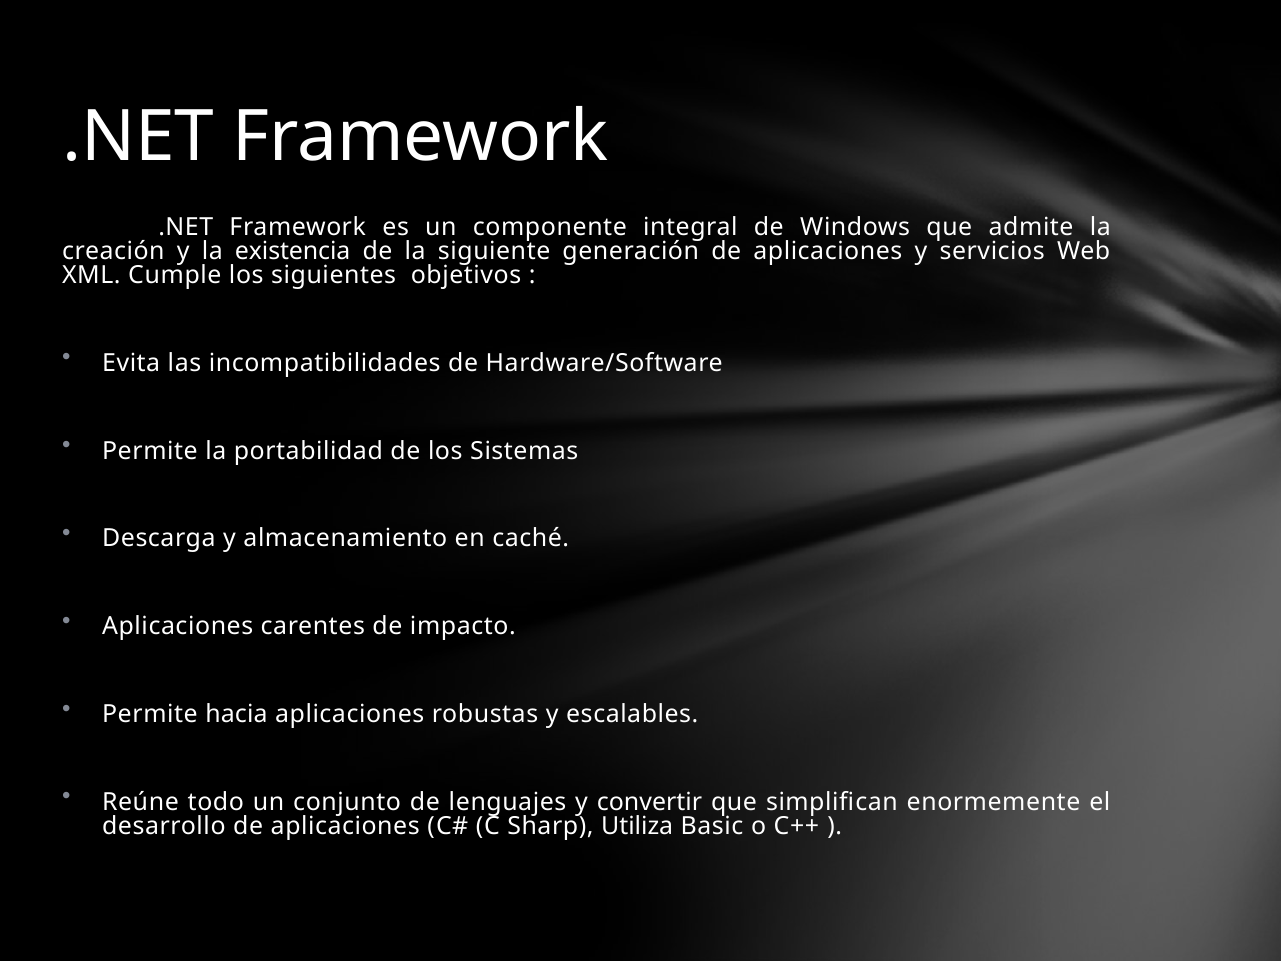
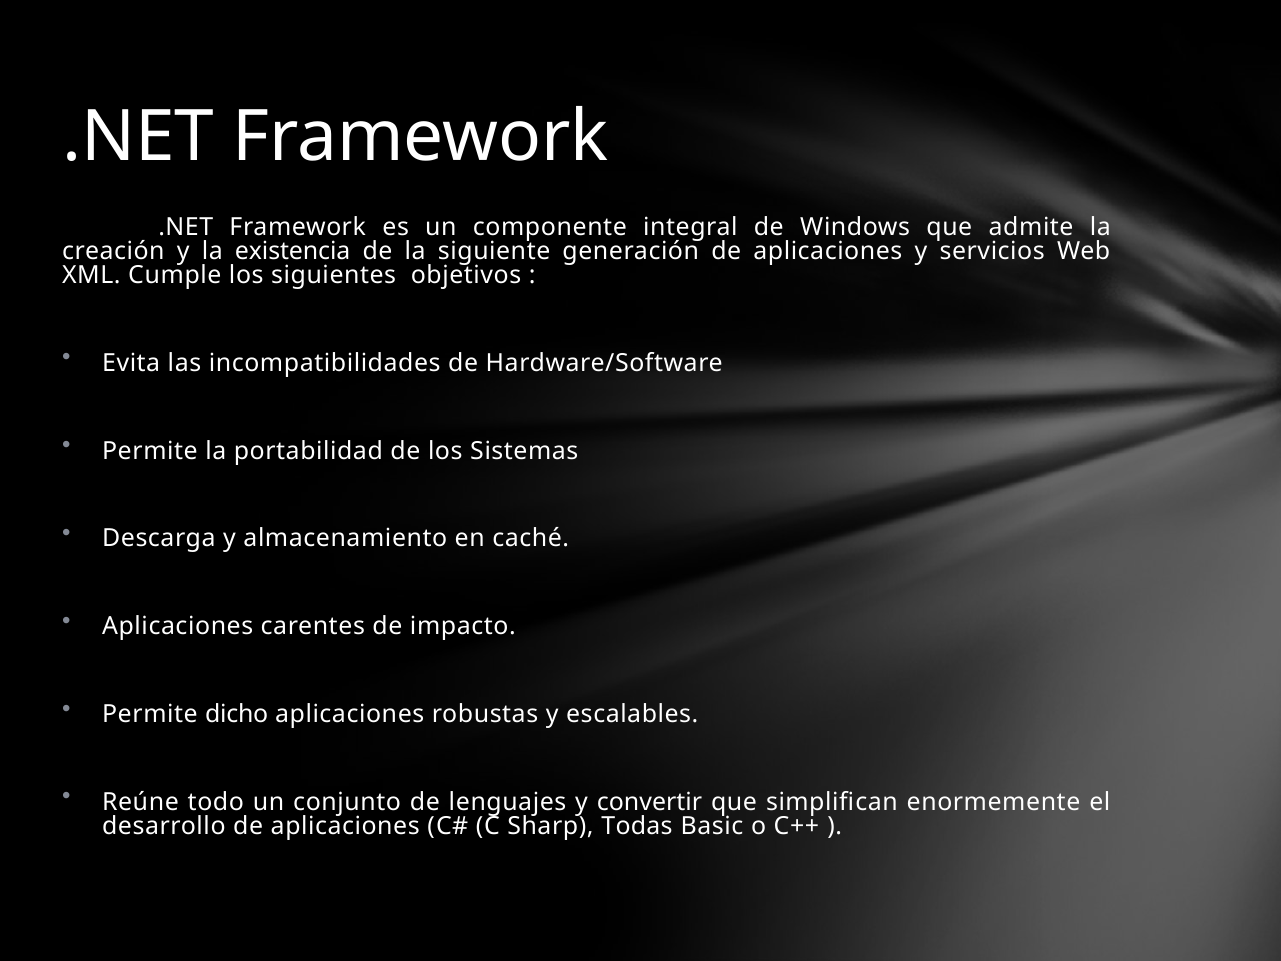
hacia: hacia -> dicho
Utiliza: Utiliza -> Todas
